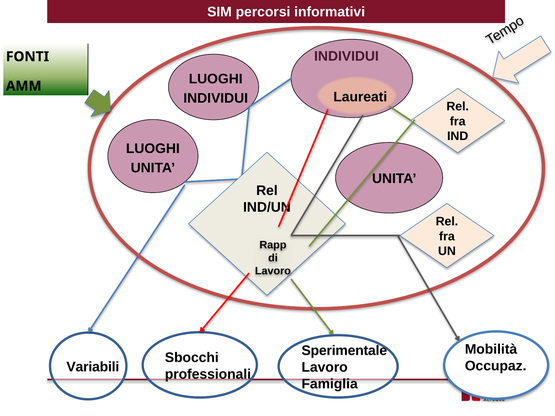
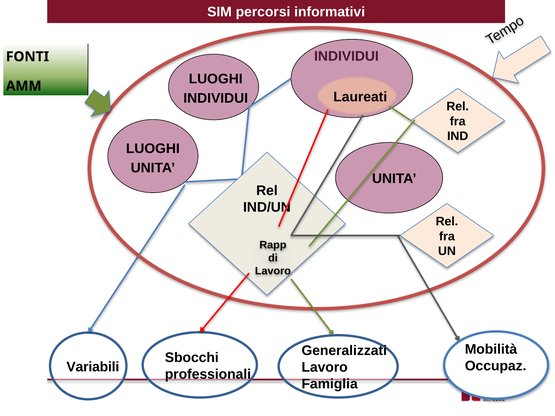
Sperimentale: Sperimentale -> Generalizzati
